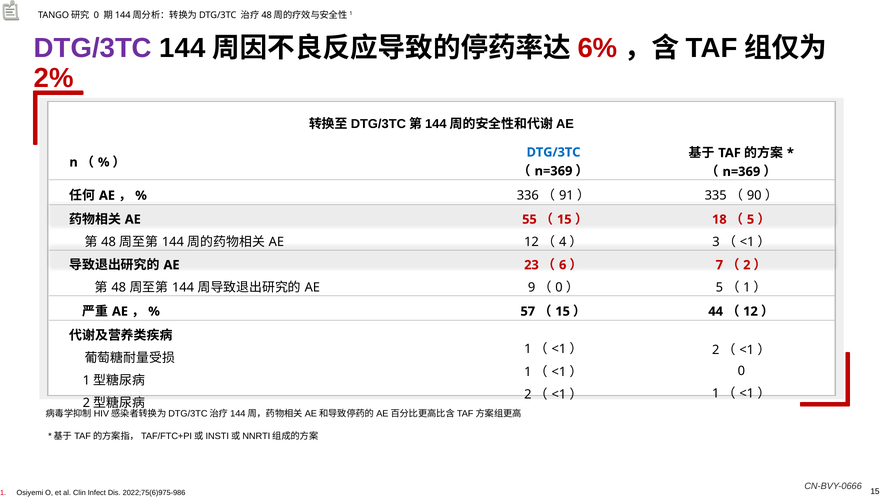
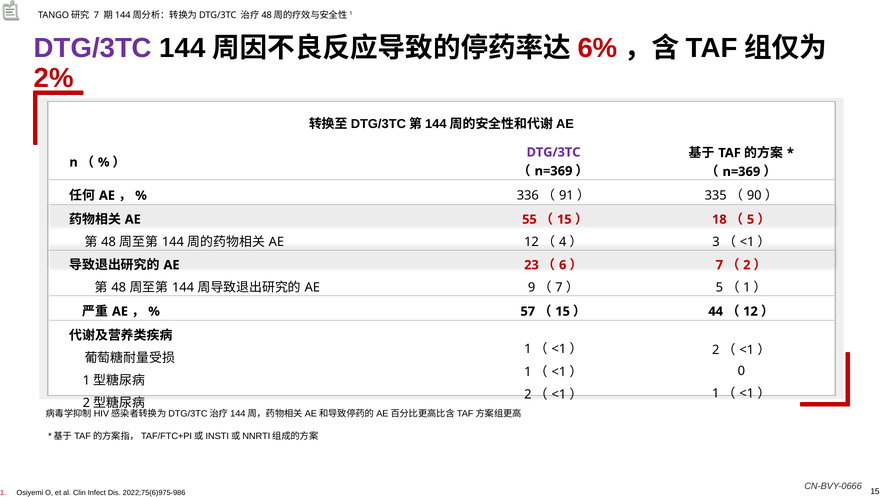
0 at (96, 15): 0 -> 7
DTG/3TC at (553, 152) colour: blue -> purple
0 at (559, 287): 0 -> 7
